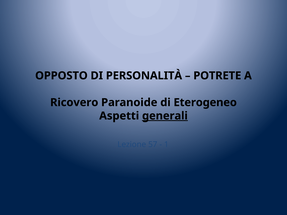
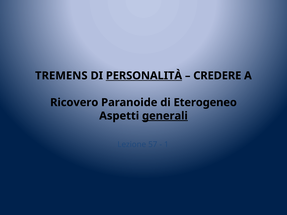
OPPOSTO: OPPOSTO -> TREMENS
PERSONALITÀ underline: none -> present
POTRETE: POTRETE -> CREDERE
